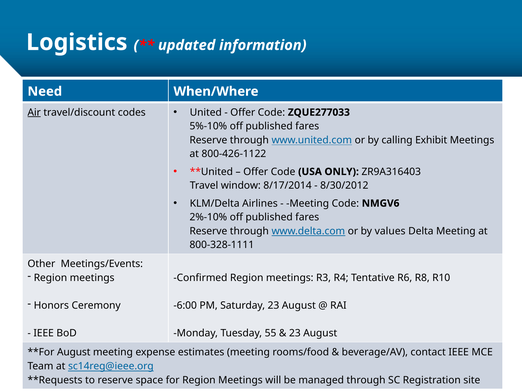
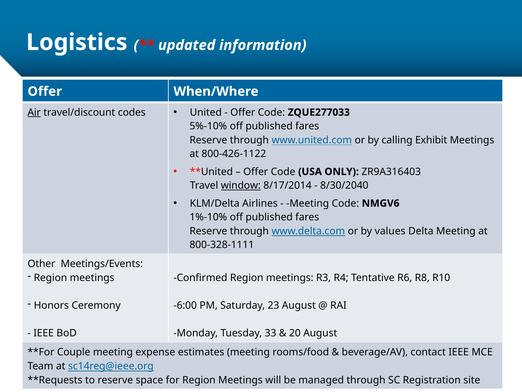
Need at (45, 91): Need -> Offer
window underline: none -> present
8/30/2012: 8/30/2012 -> 8/30/2040
2%-10%: 2%-10% -> 1%-10%
55: 55 -> 33
23 at (295, 333): 23 -> 20
August at (74, 352): August -> Couple
